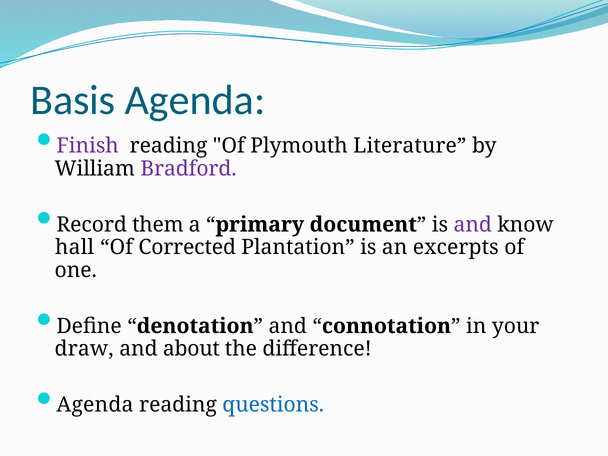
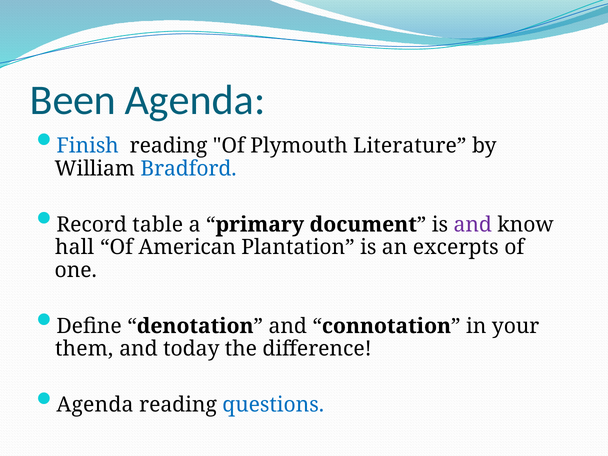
Basis: Basis -> Been
Finish colour: purple -> blue
Bradford colour: purple -> blue
them: them -> table
Corrected: Corrected -> American
draw: draw -> them
about: about -> today
